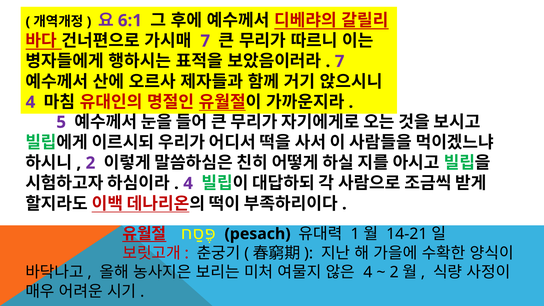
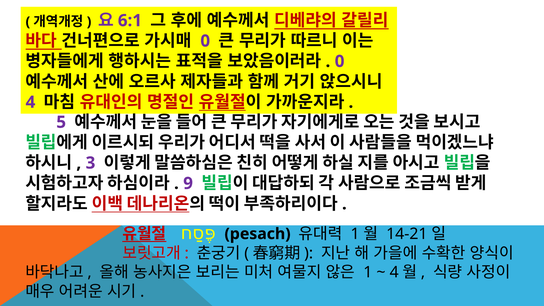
7 at (205, 41): 7 -> 0
7 at (340, 61): 7 -> 0
2 at (90, 163): 2 -> 3
4 at (188, 183): 4 -> 9
4 at (368, 272): 4 -> 1
2 at (394, 272): 2 -> 4
